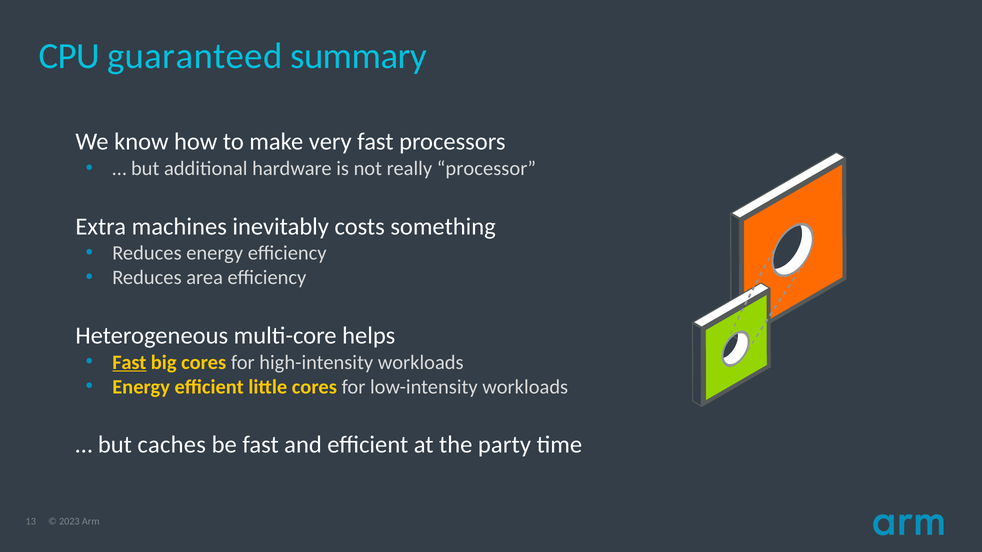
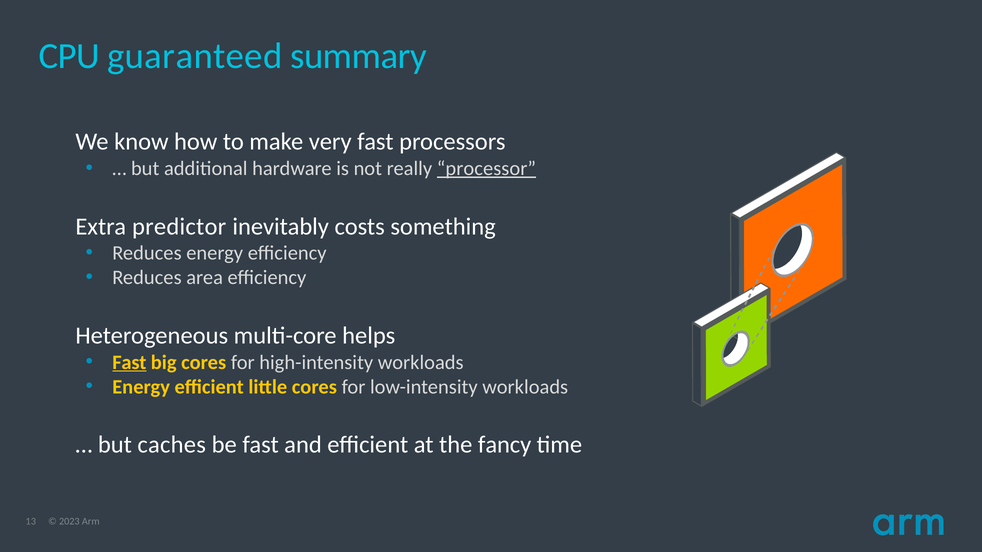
processor underline: none -> present
machines: machines -> predictor
party: party -> fancy
